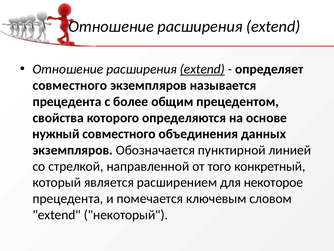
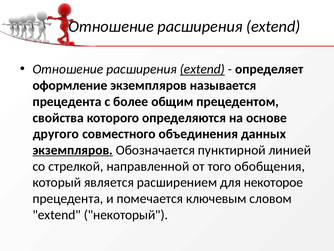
совместного at (70, 85): совместного -> оформление
нужный: нужный -> другого
экземпляров at (73, 150) underline: none -> present
конкретный: конкретный -> обобщения
